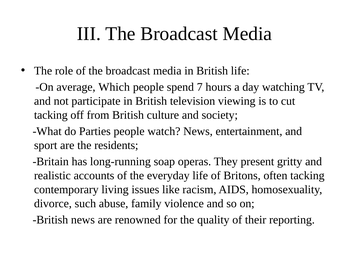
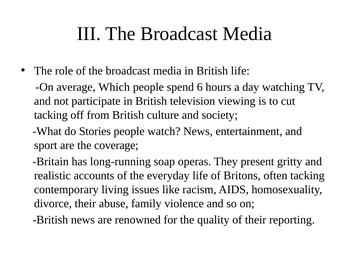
7: 7 -> 6
Parties: Parties -> Stories
residents: residents -> coverage
divorce such: such -> their
